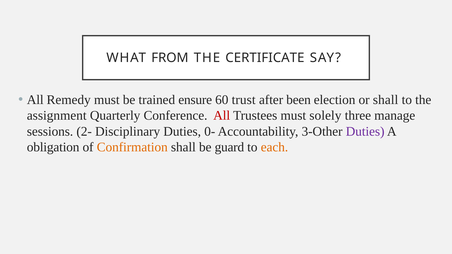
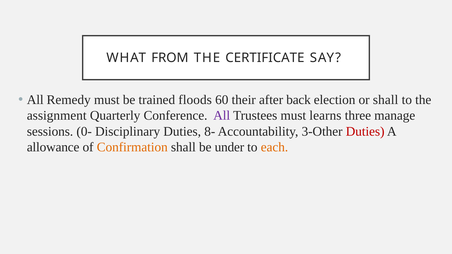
ensure: ensure -> floods
trust: trust -> their
been: been -> back
All at (222, 116) colour: red -> purple
solely: solely -> learns
2-: 2- -> 0-
0-: 0- -> 8-
Duties at (365, 132) colour: purple -> red
obligation: obligation -> allowance
guard: guard -> under
